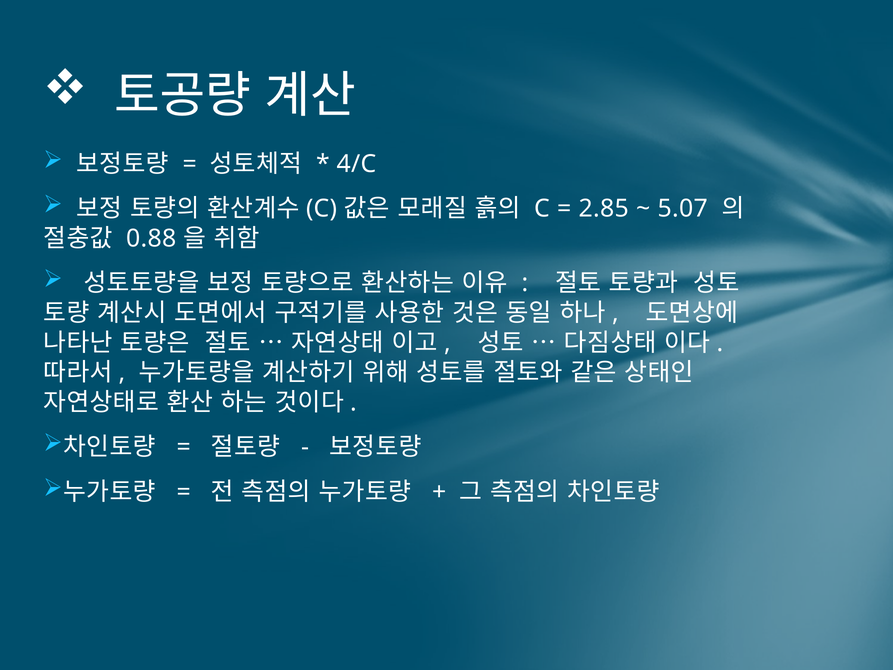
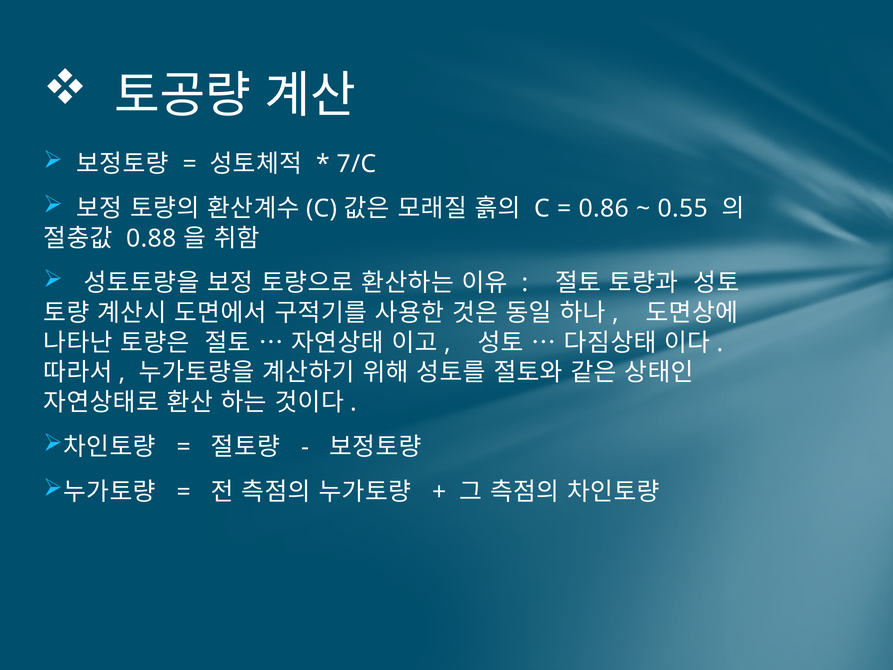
4/C: 4/C -> 7/C
2.85: 2.85 -> 0.86
5.07: 5.07 -> 0.55
